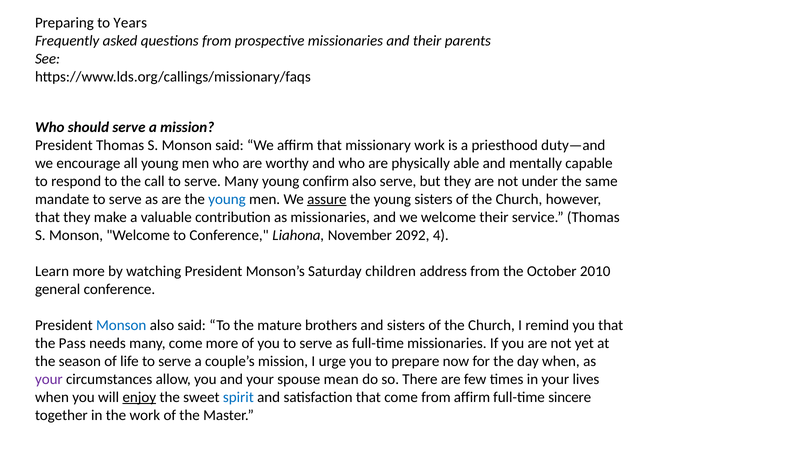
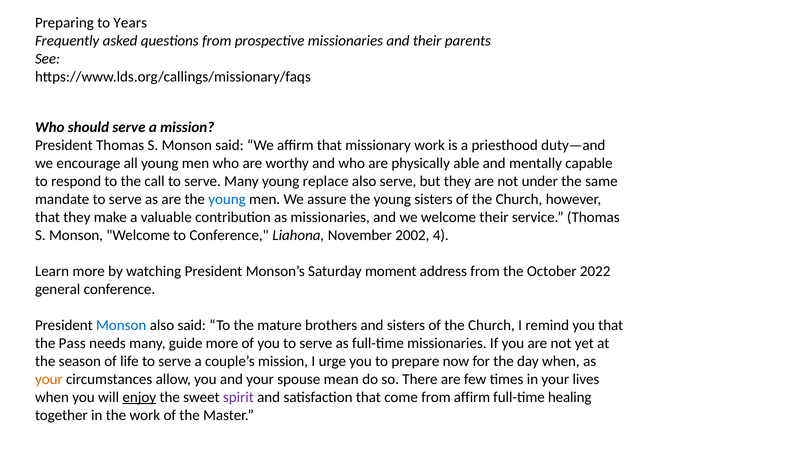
confirm: confirm -> replace
assure underline: present -> none
2092: 2092 -> 2002
children: children -> moment
2010: 2010 -> 2022
many come: come -> guide
your at (49, 380) colour: purple -> orange
spirit colour: blue -> purple
sincere: sincere -> healing
